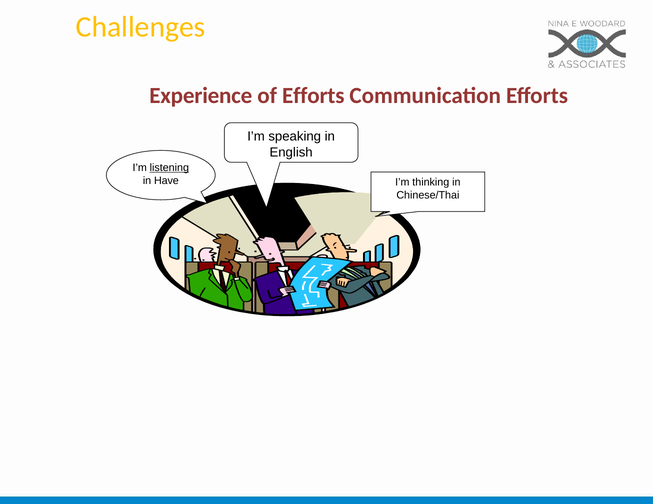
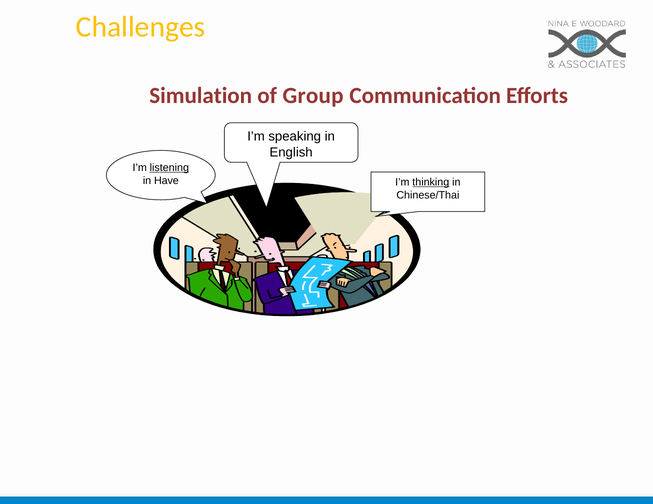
Experience: Experience -> Simulation
of Efforts: Efforts -> Group
thinking underline: none -> present
